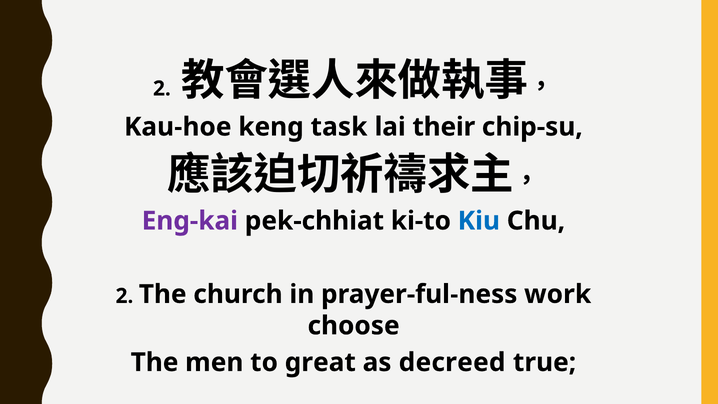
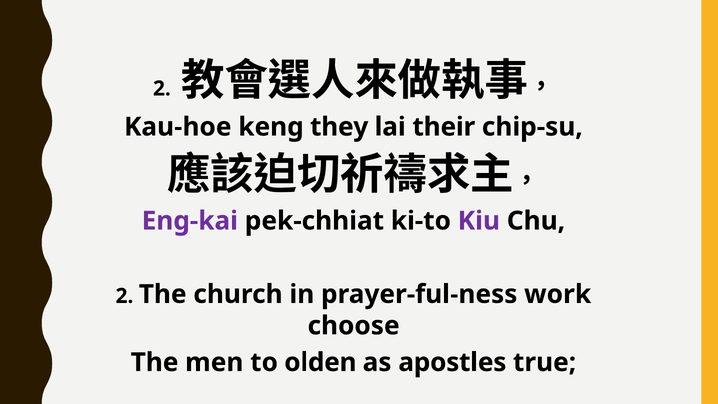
task: task -> they
Kiu colour: blue -> purple
great: great -> olden
decreed: decreed -> apostles
